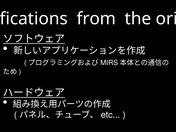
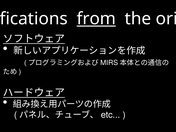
from underline: none -> present
